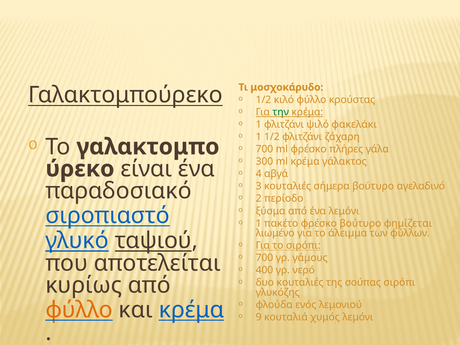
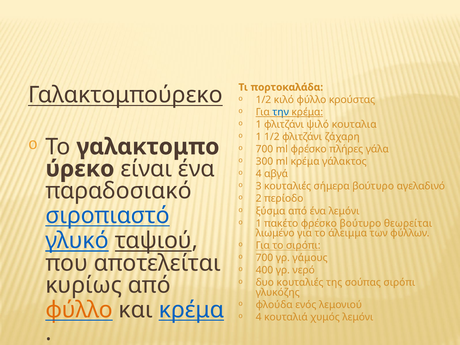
μοσχοκάρυδο: μοσχοκάρυδο -> πορτοκαλάδα
την colour: green -> blue
φακελάκι: φακελάκι -> κουταλια
φημίζεται: φημίζεται -> θεωρείται
9 at (259, 317): 9 -> 4
